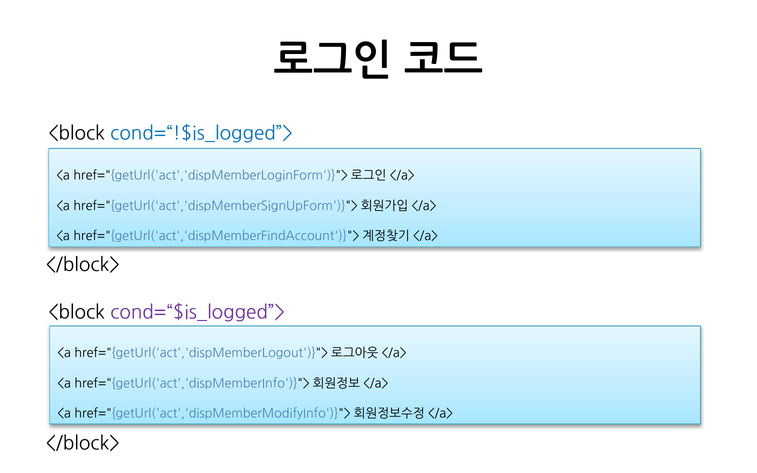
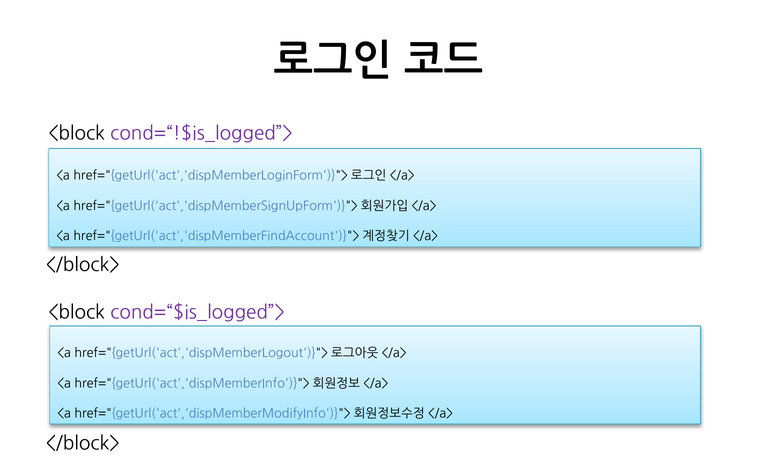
cond=“!$is_logged”> colour: blue -> purple
